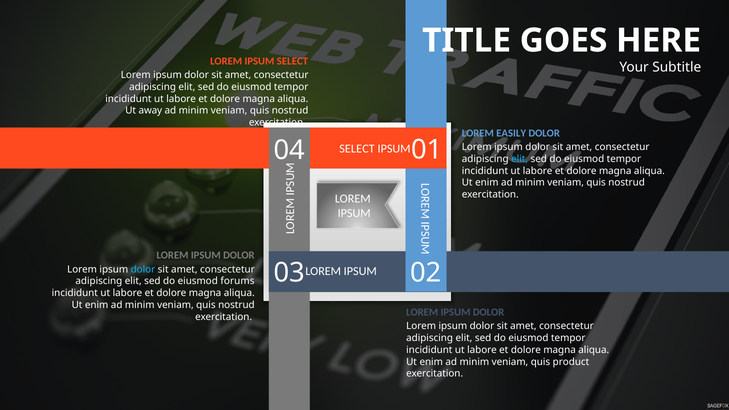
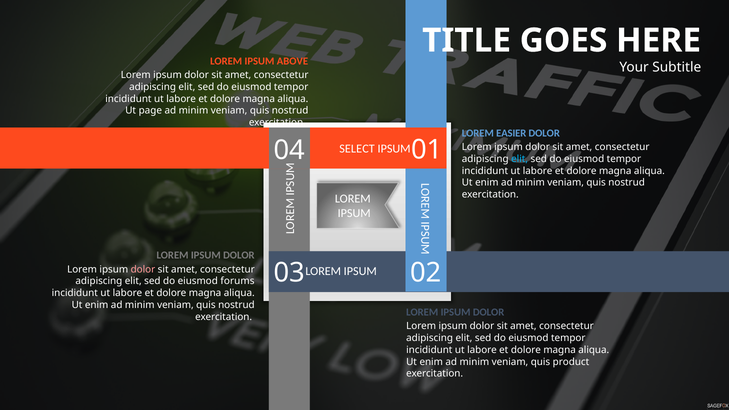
IPSUM SELECT: SELECT -> ABOVE
away: away -> page
EASILY: EASILY -> EASIER
dolor at (143, 269) colour: light blue -> pink
